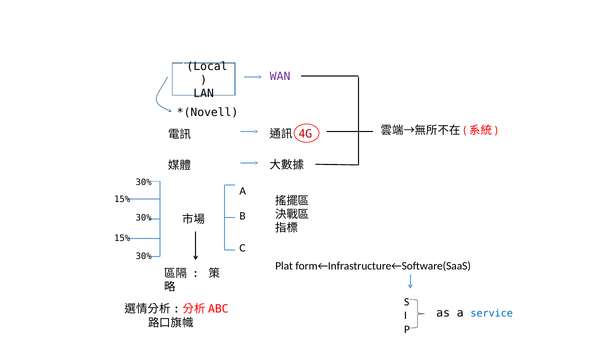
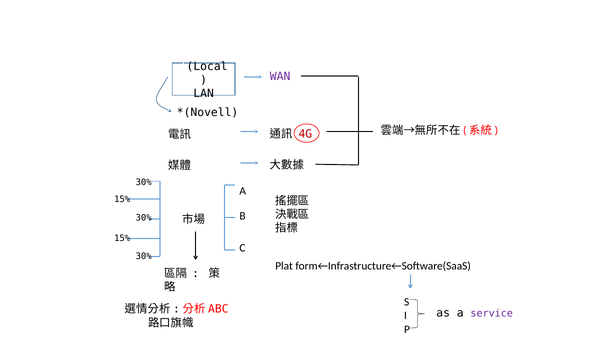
service colour: blue -> purple
